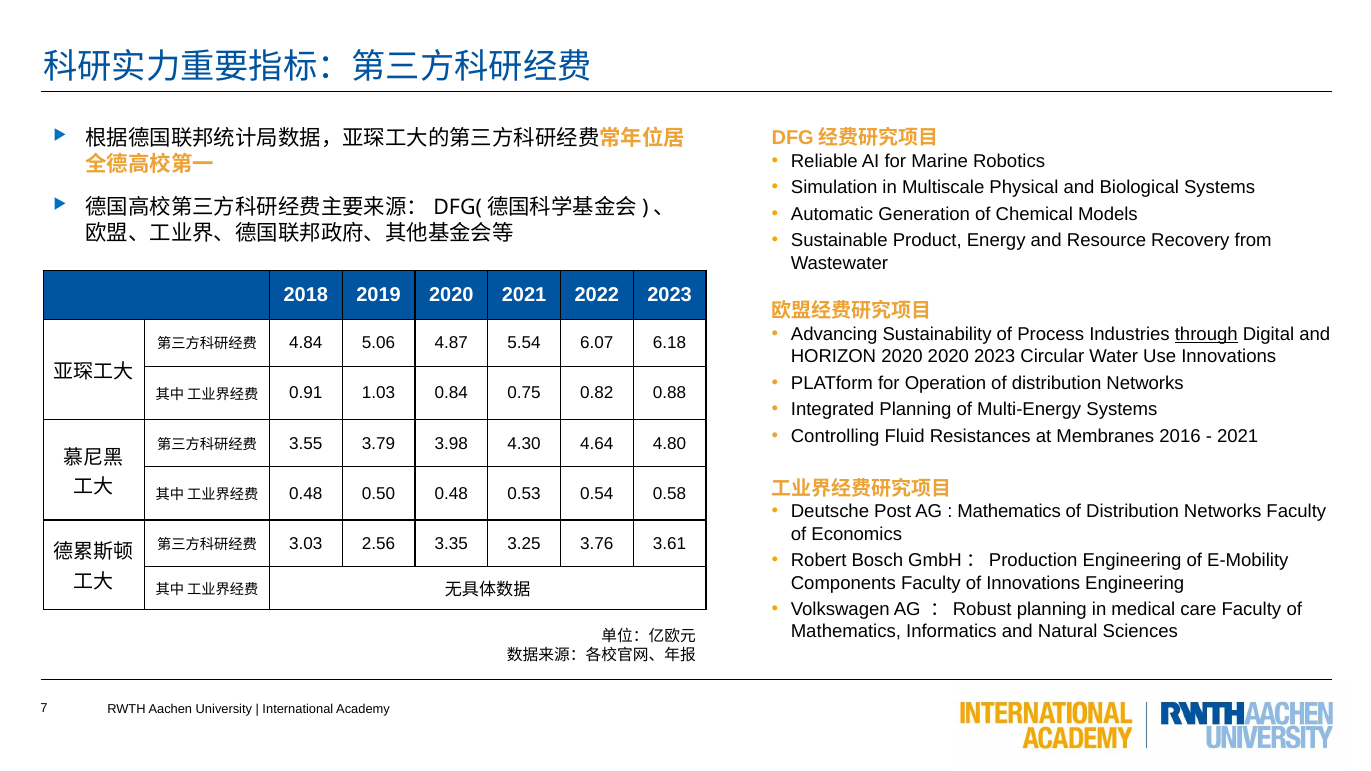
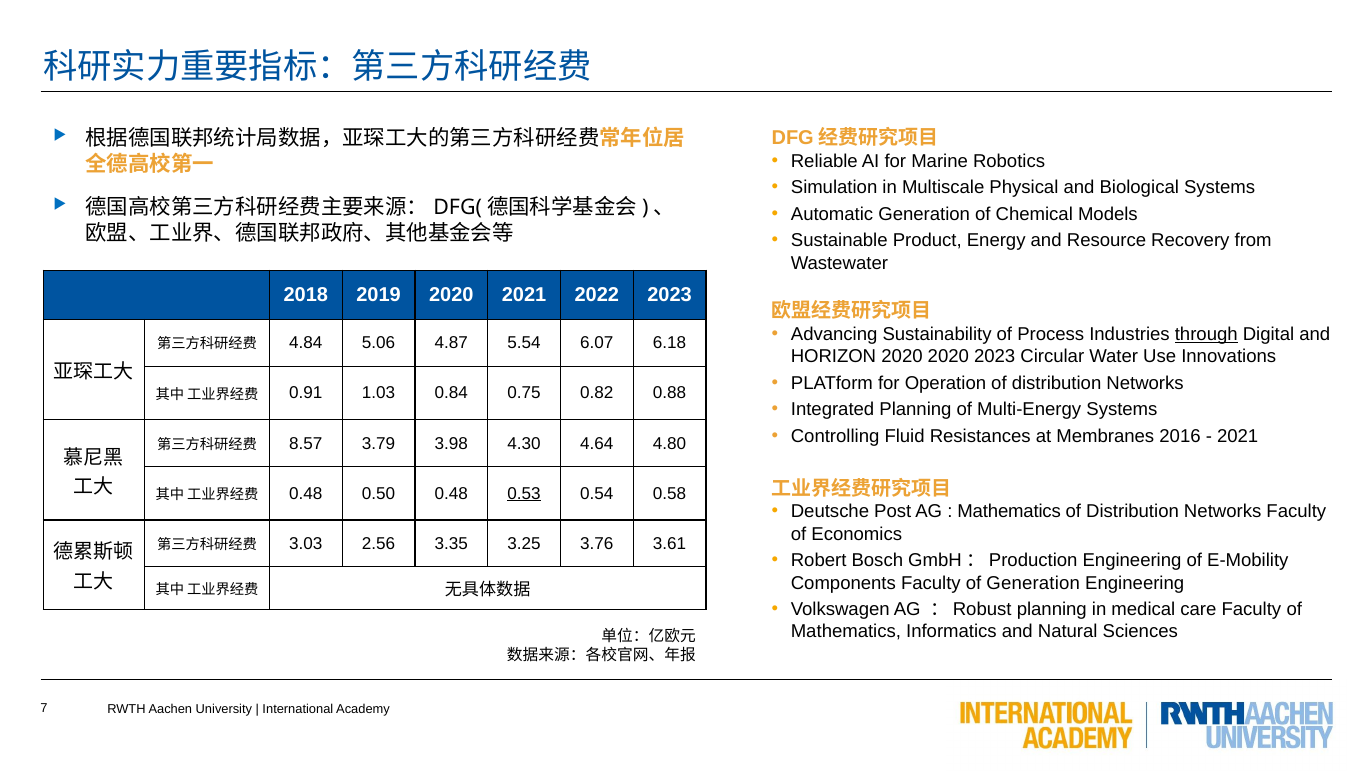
3.55: 3.55 -> 8.57
0.53 underline: none -> present
of Innovations: Innovations -> Generation
